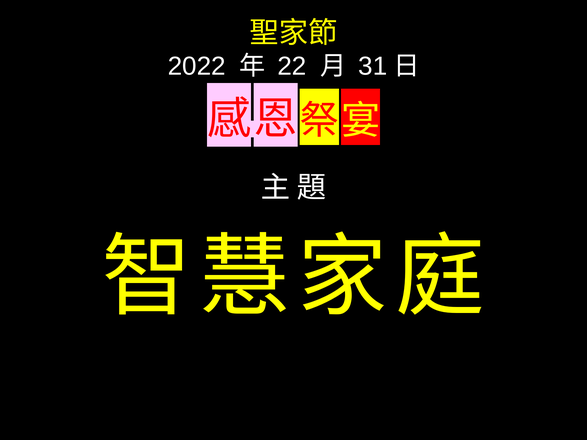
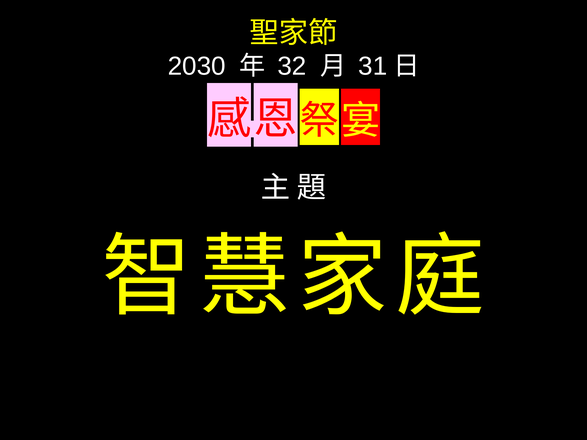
2022: 2022 -> 2030
22: 22 -> 32
